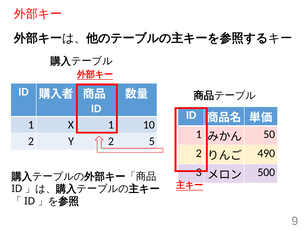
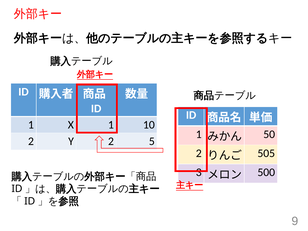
490: 490 -> 505
